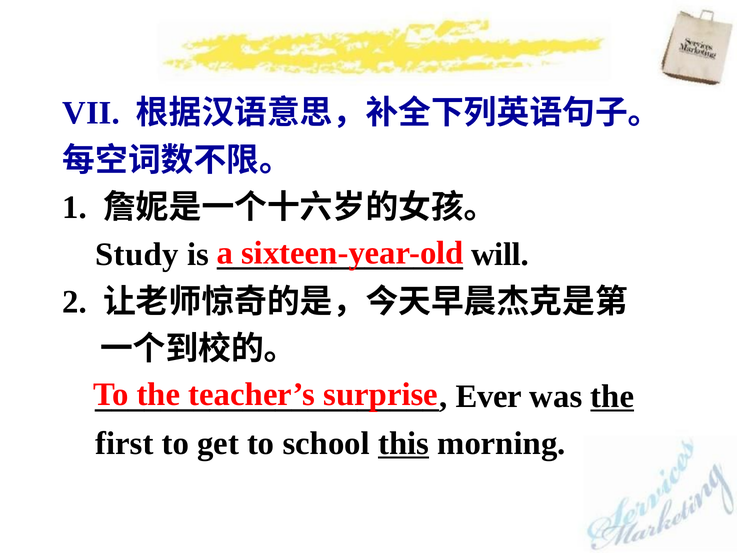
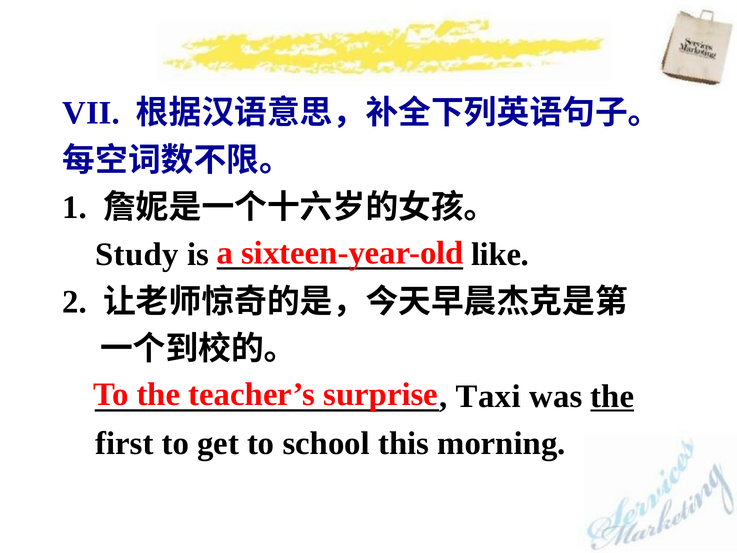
will: will -> like
Ever: Ever -> Taxi
this underline: present -> none
